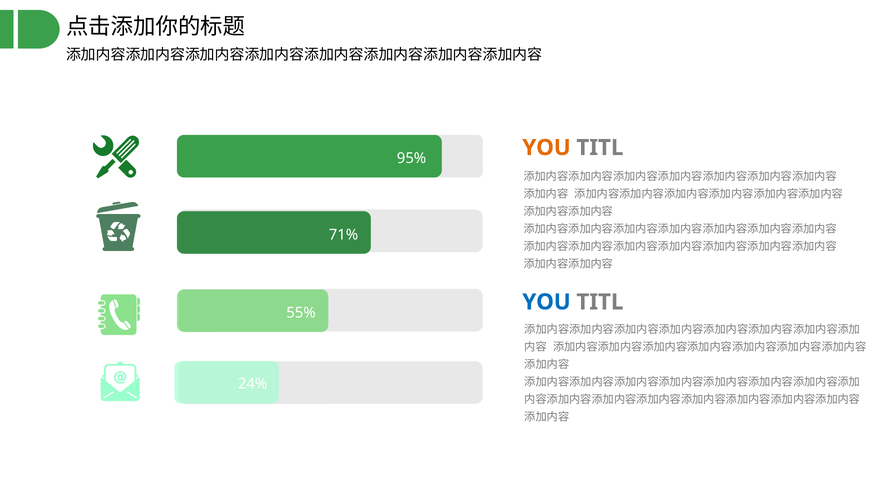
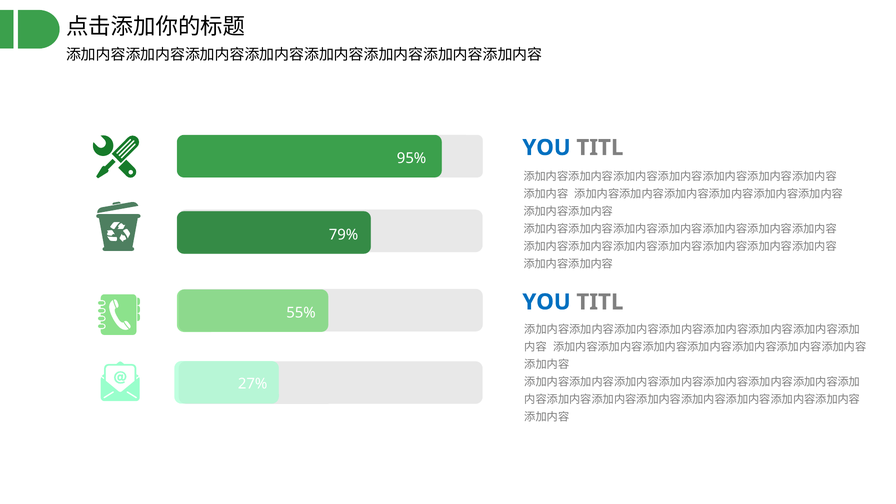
YOU at (547, 148) colour: orange -> blue
71%: 71% -> 79%
24%: 24% -> 27%
